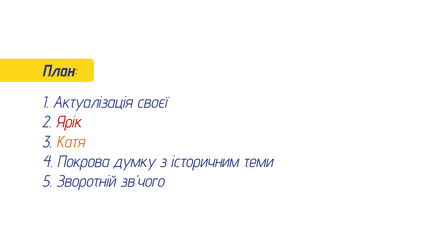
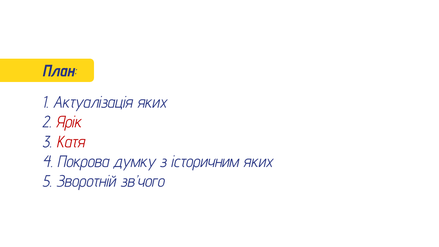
Актуалізація своєї: своєї -> яких
Катя colour: orange -> red
історичним теми: теми -> яких
